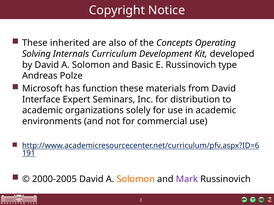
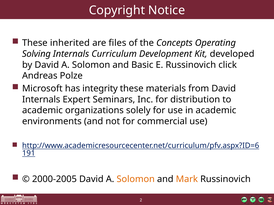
also: also -> files
type: type -> click
function: function -> integrity
Interface at (41, 100): Interface -> Internals
Mark colour: purple -> orange
